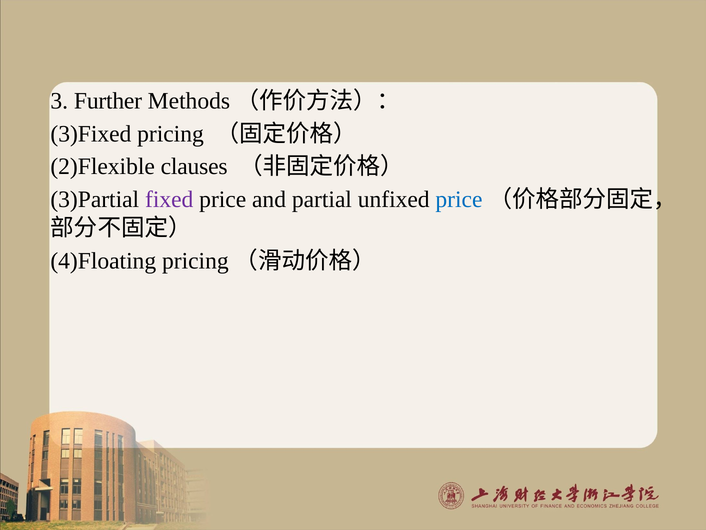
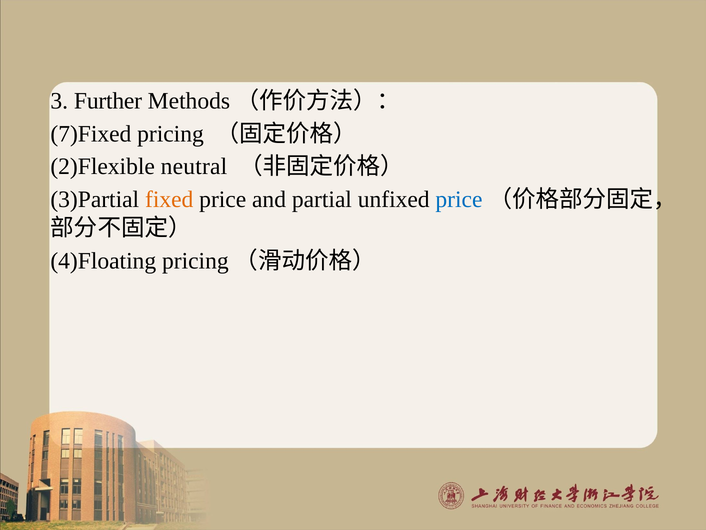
3)Fixed: 3)Fixed -> 7)Fixed
clauses: clauses -> neutral
fixed colour: purple -> orange
